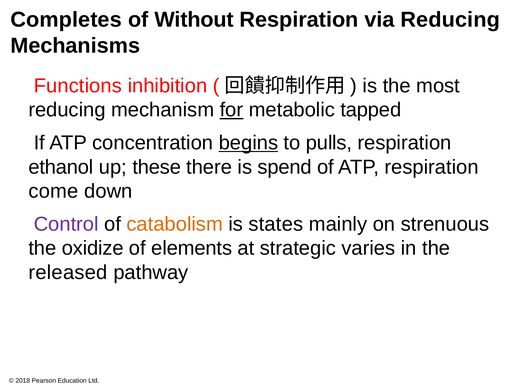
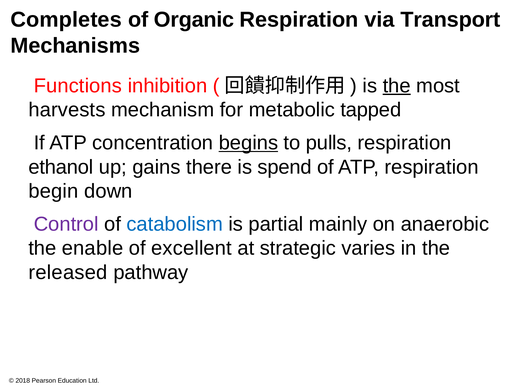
Without: Without -> Organic
via Reducing: Reducing -> Transport
the at (397, 86) underline: none -> present
reducing at (67, 110): reducing -> harvests
for underline: present -> none
these: these -> gains
come: come -> begin
catabolism colour: orange -> blue
states: states -> partial
strenuous: strenuous -> anaerobic
oxidize: oxidize -> enable
elements: elements -> excellent
